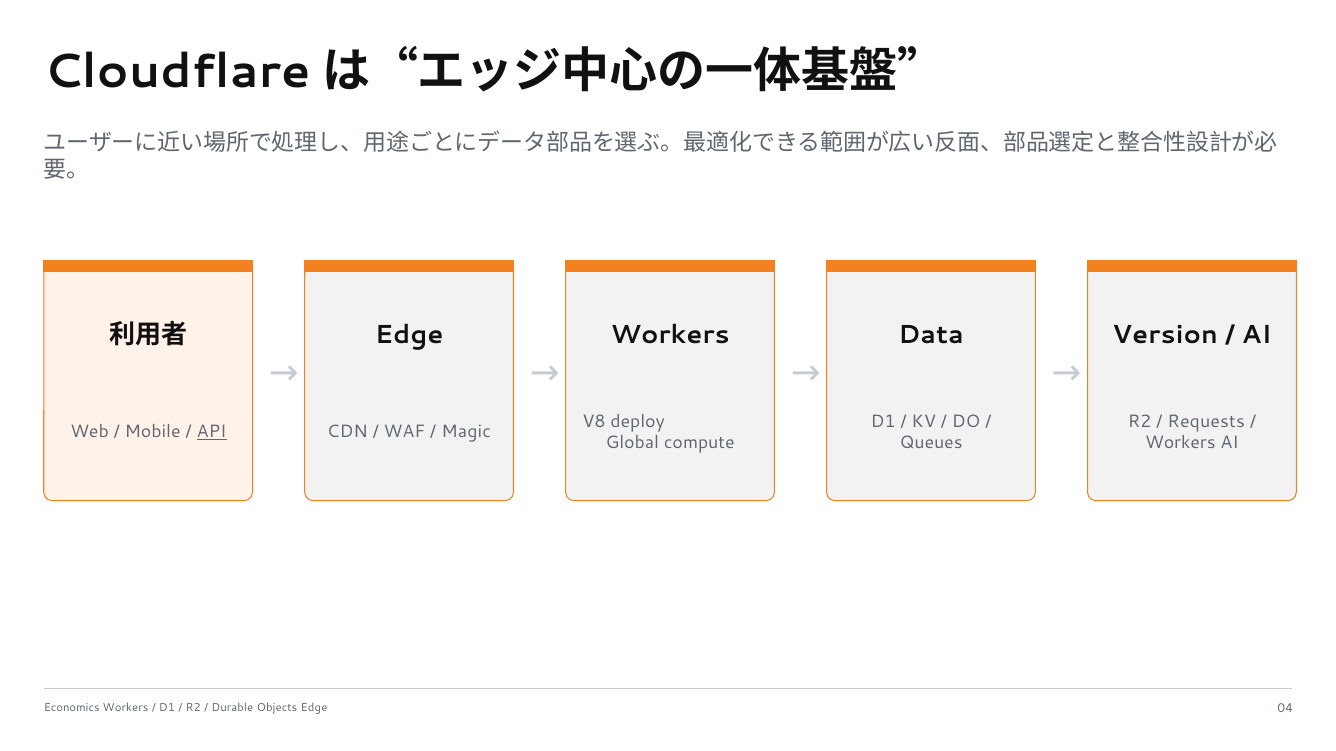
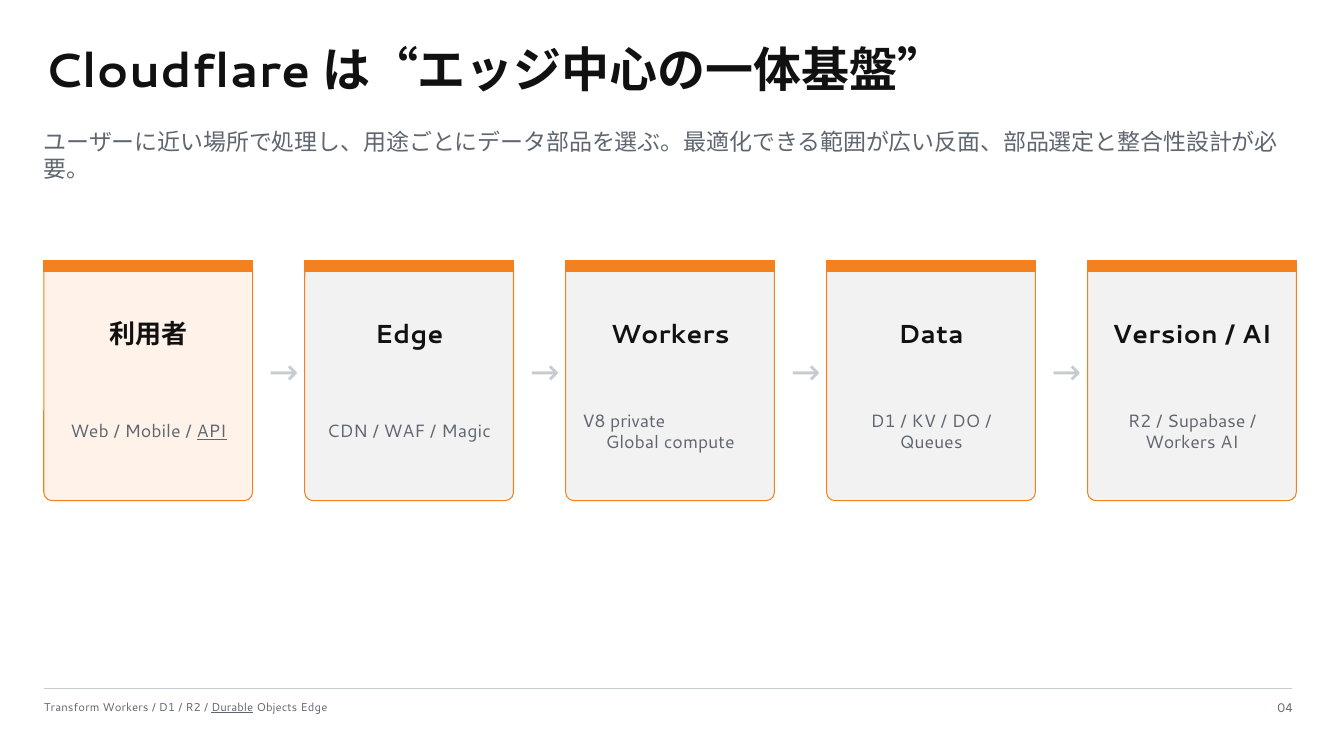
deploy: deploy -> private
Requests: Requests -> Supabase
Economics: Economics -> Transform
Durable underline: none -> present
